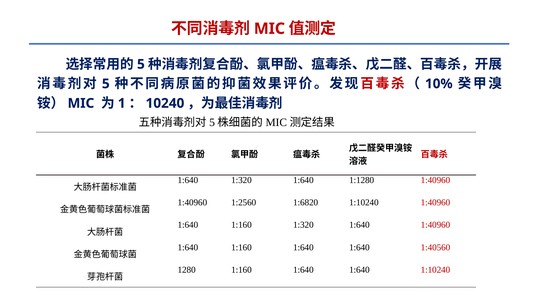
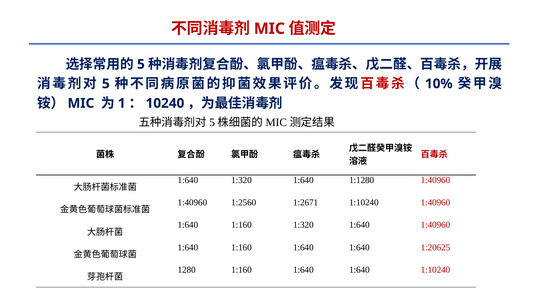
1:6820: 1:6820 -> 1:2671
1:40560: 1:40560 -> 1:20625
